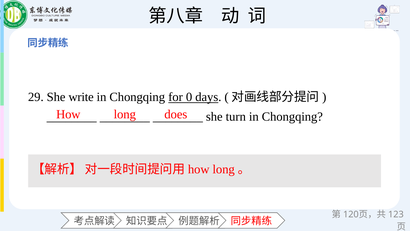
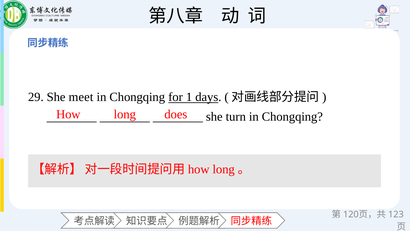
write: write -> meet
0: 0 -> 1
